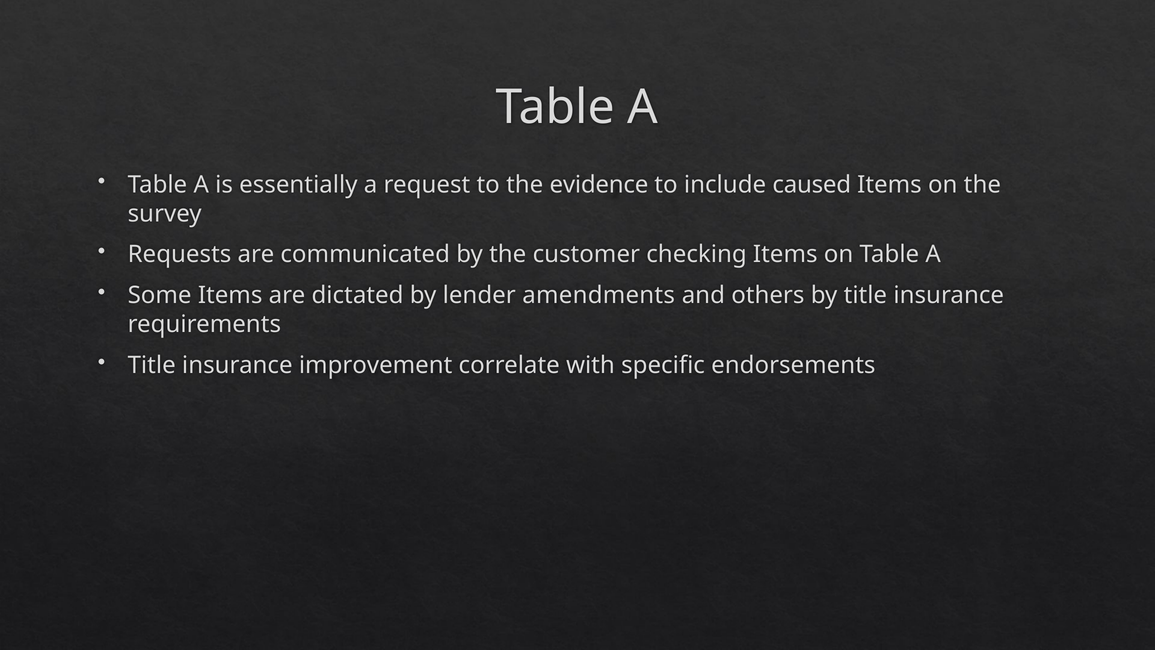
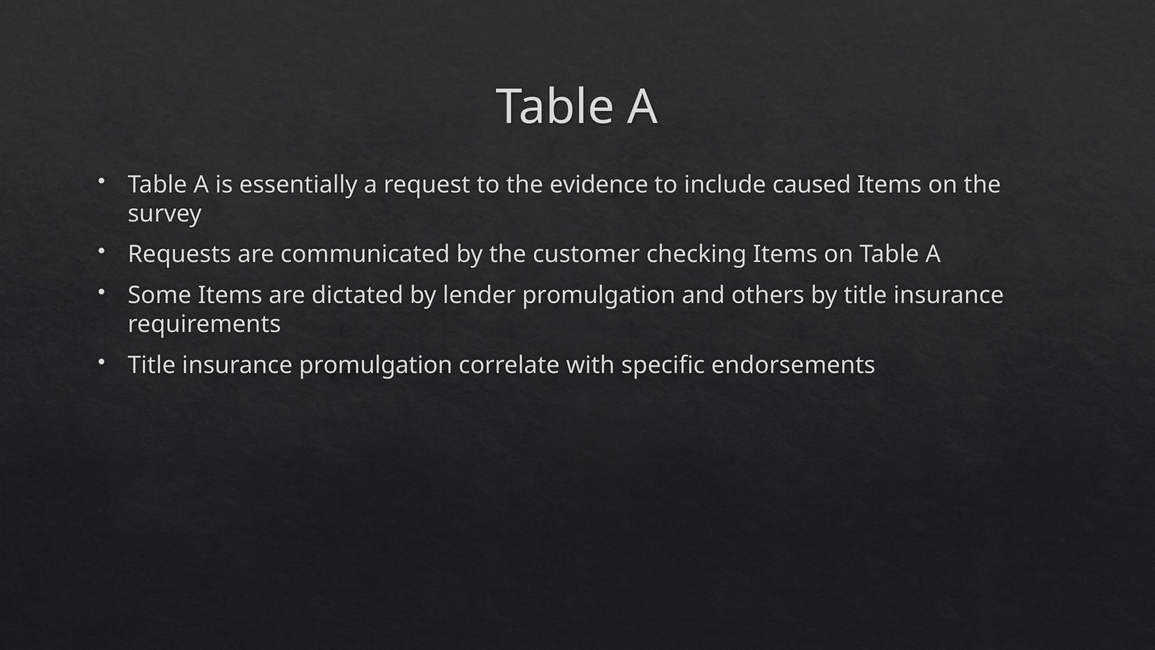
lender amendments: amendments -> promulgation
insurance improvement: improvement -> promulgation
